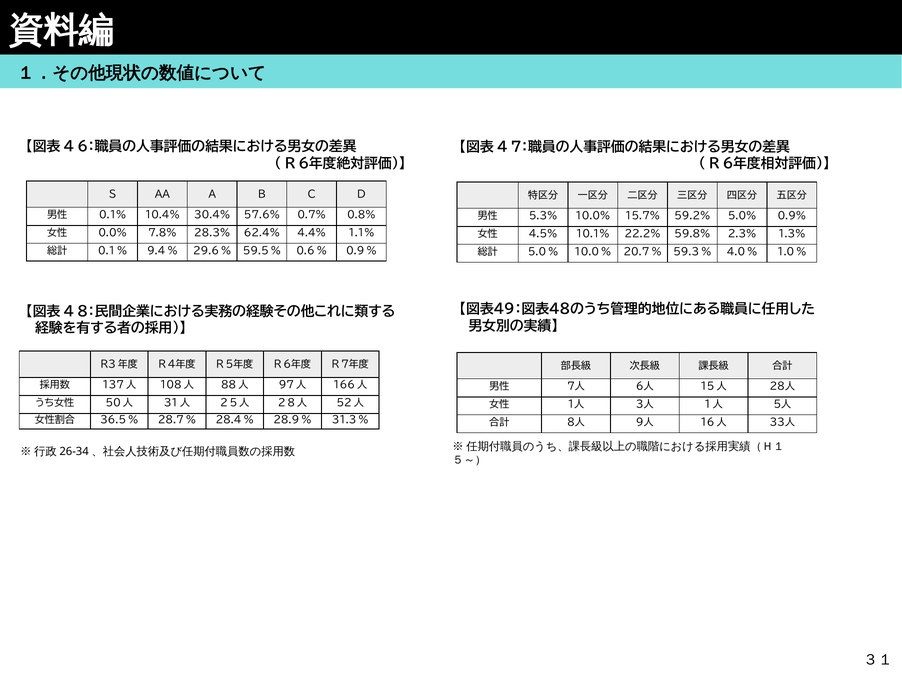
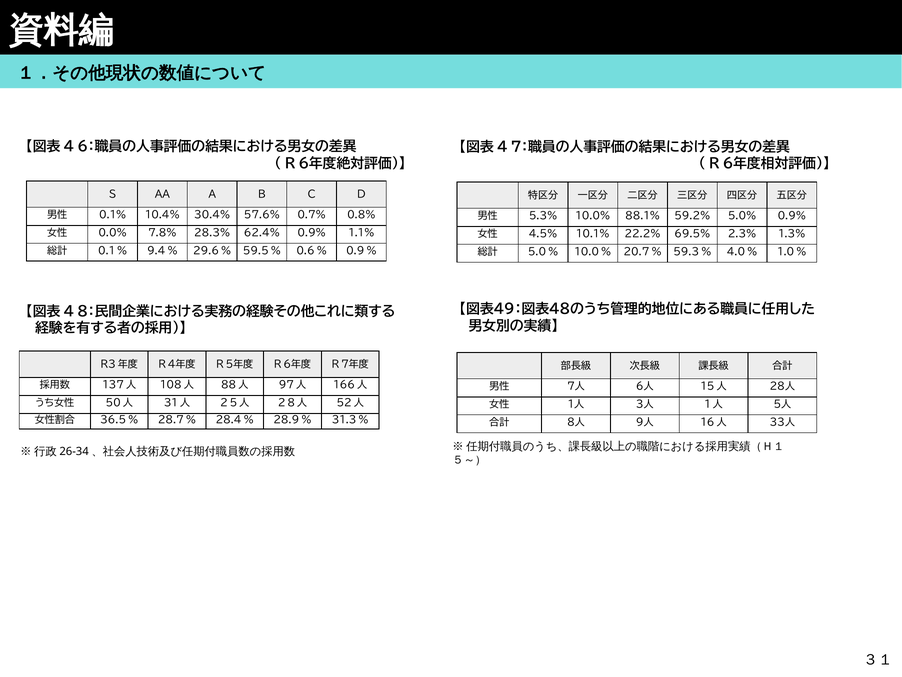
15.7%: 15.7% -> 88.1%
62.4% 4.4%: 4.4% -> 0.9%
59.8%: 59.8% -> 69.5%
